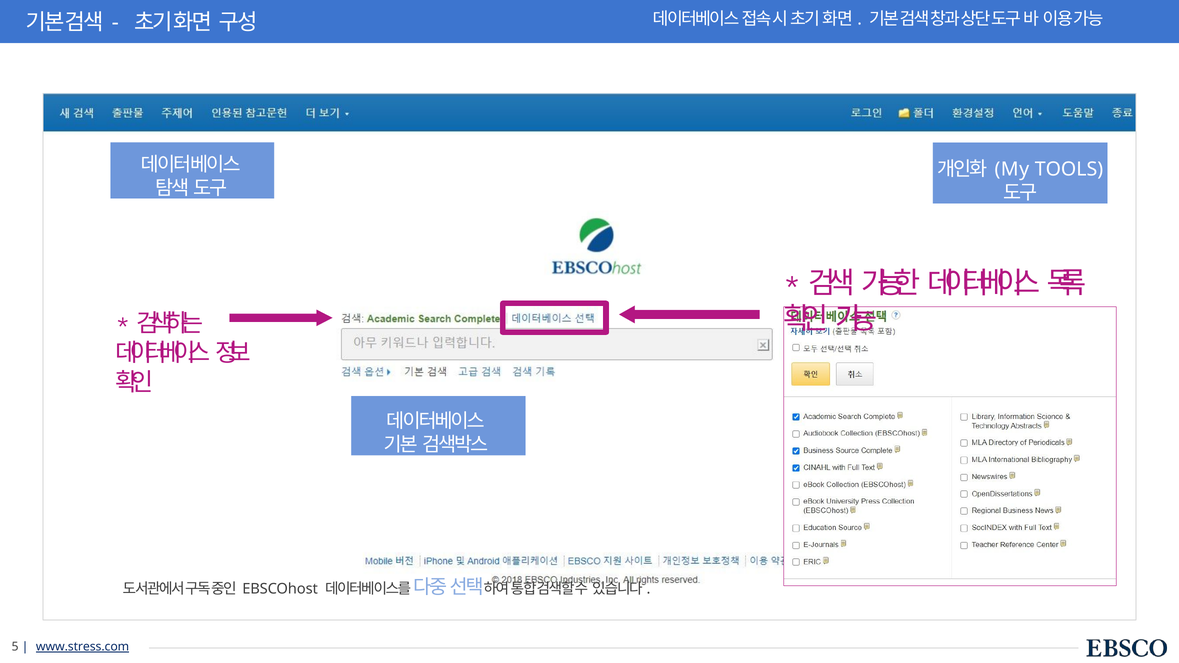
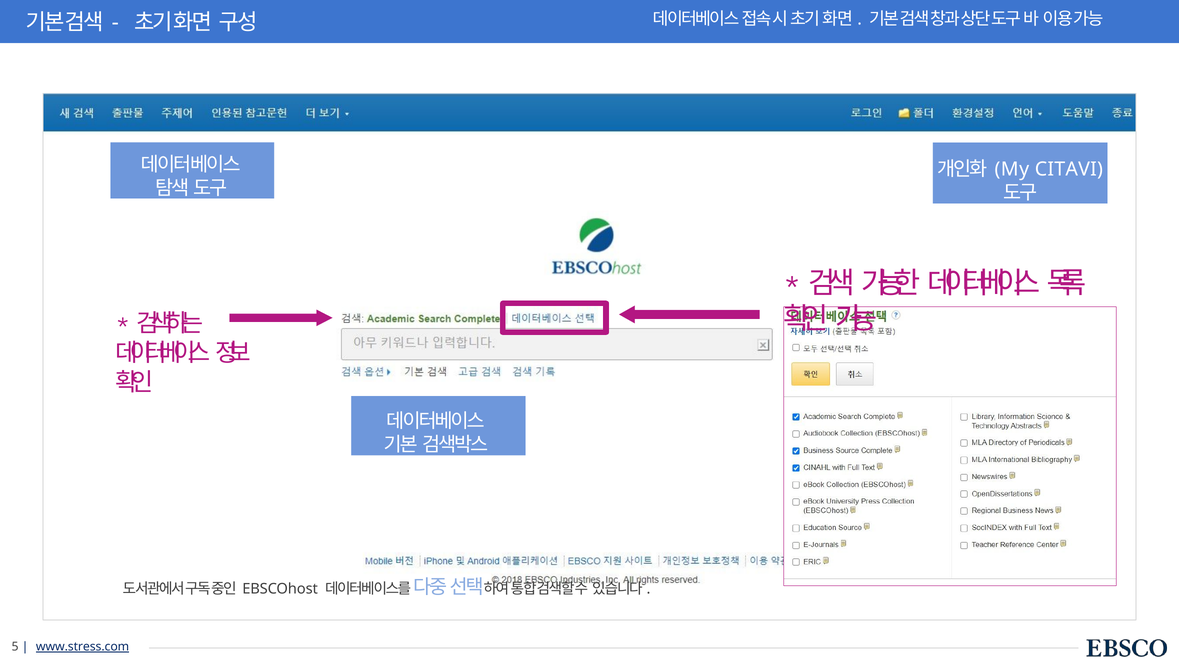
TOOLS: TOOLS -> CITAVI
